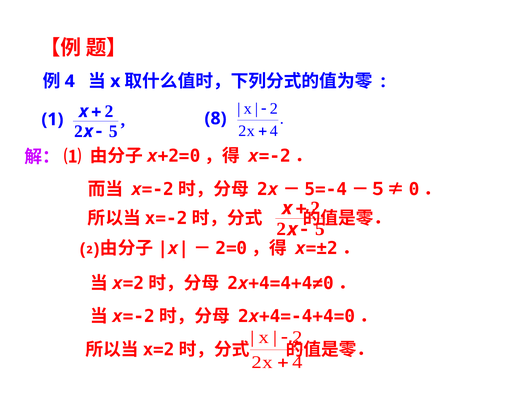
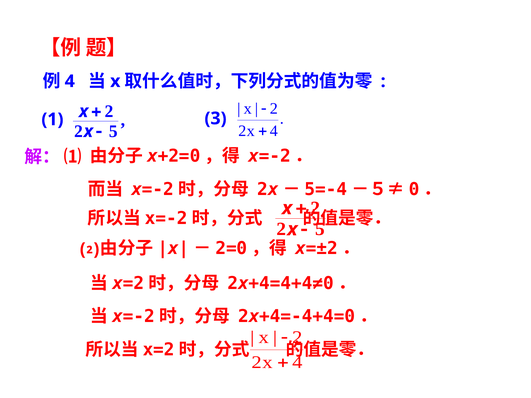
8: 8 -> 3
